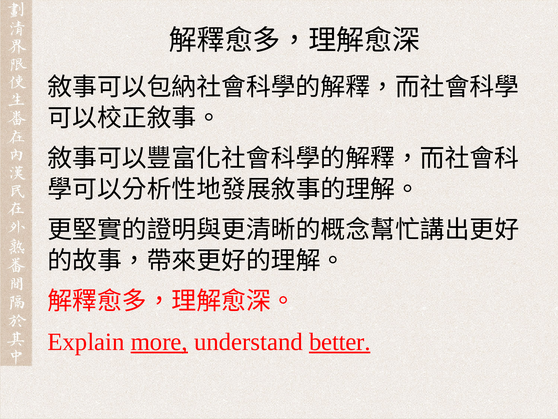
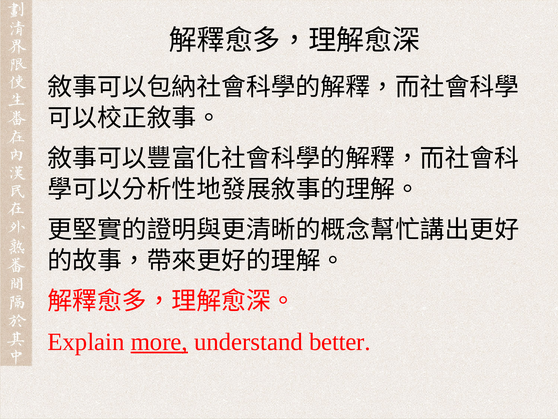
better underline: present -> none
